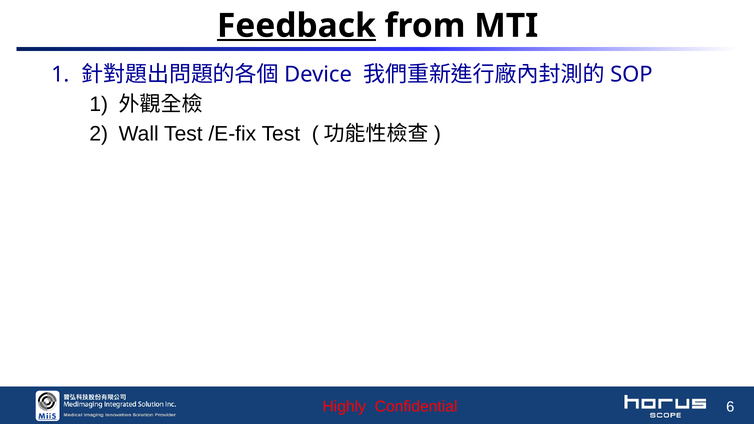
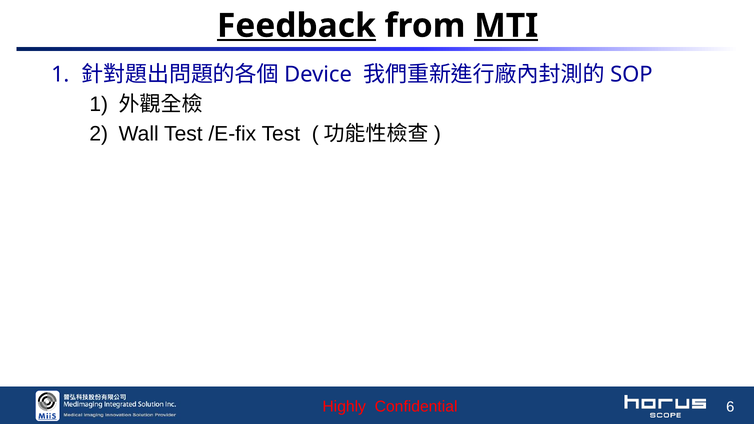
MTI underline: none -> present
